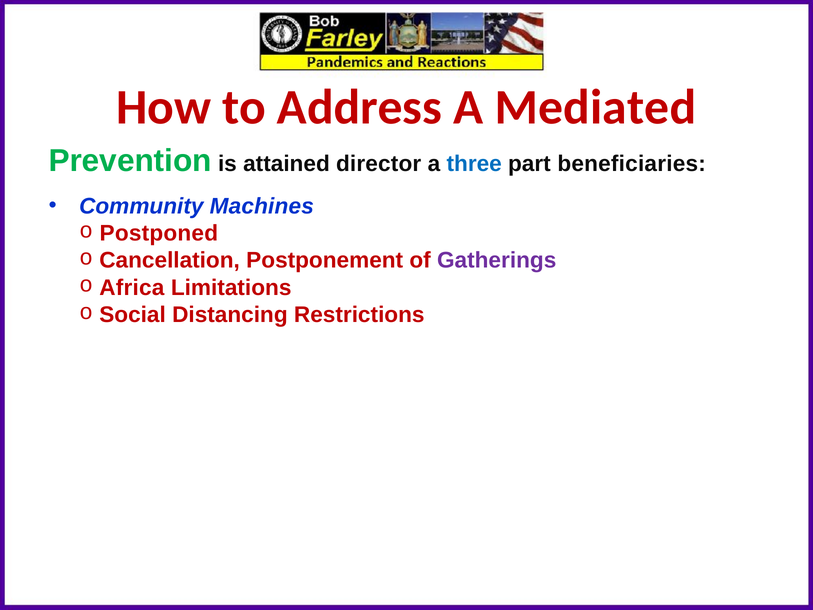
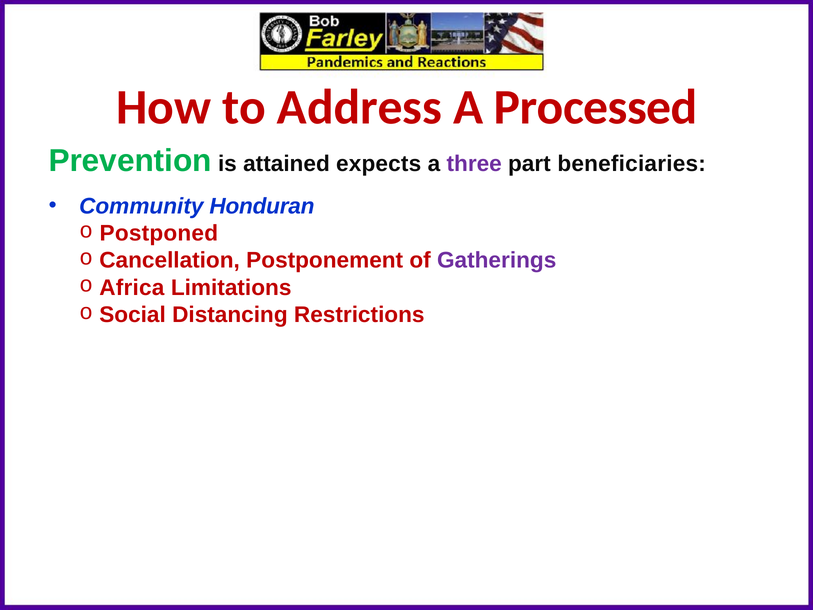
Mediated: Mediated -> Processed
director: director -> expects
three colour: blue -> purple
Machines: Machines -> Honduran
